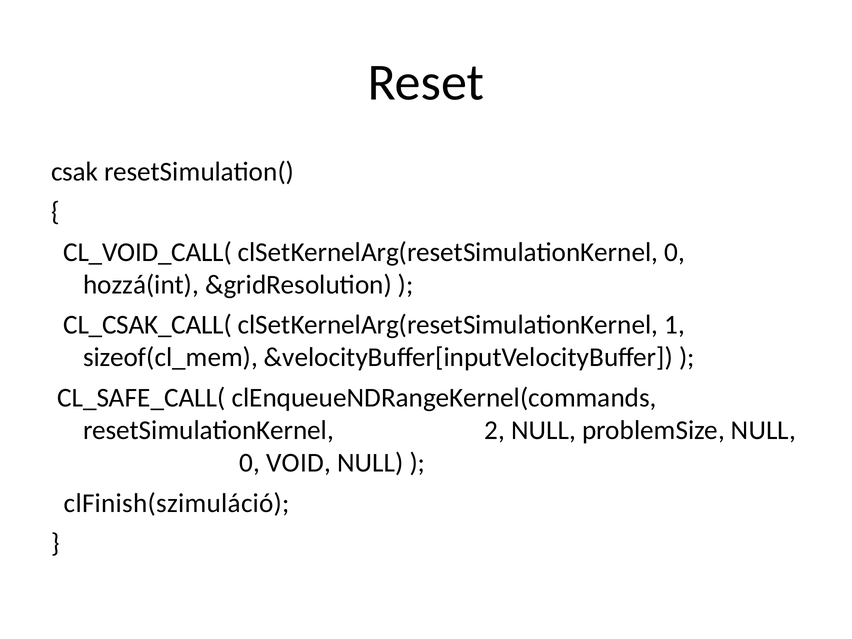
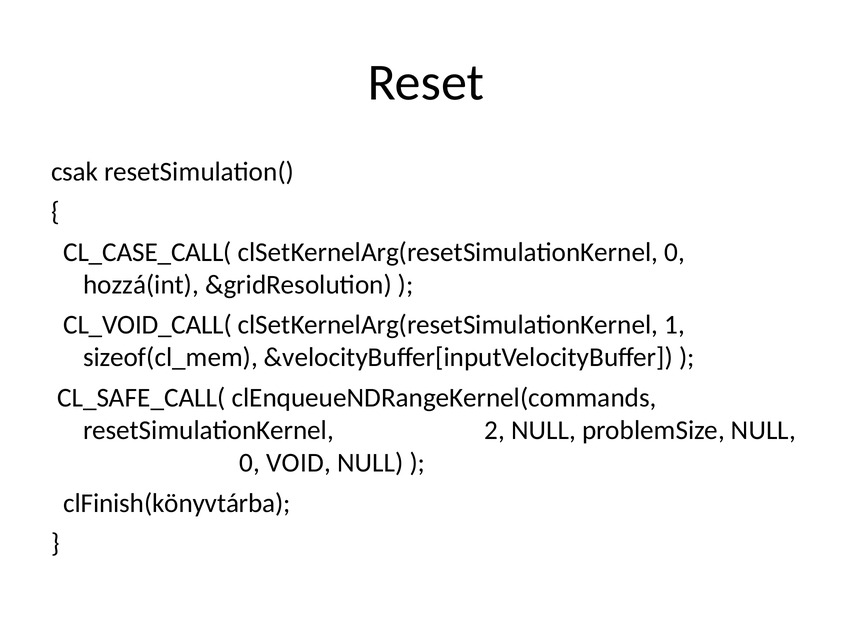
CL_VOID_CALL(: CL_VOID_CALL( -> CL_CASE_CALL(
CL_CSAK_CALL(: CL_CSAK_CALL( -> CL_VOID_CALL(
clFinish(szimuláció: clFinish(szimuláció -> clFinish(könyvtárba
